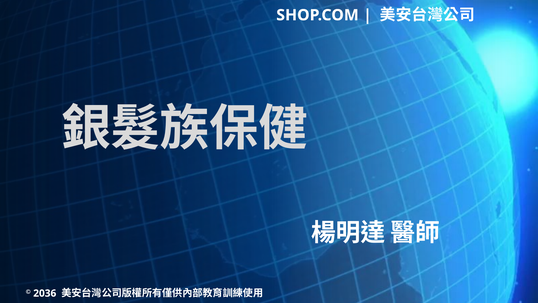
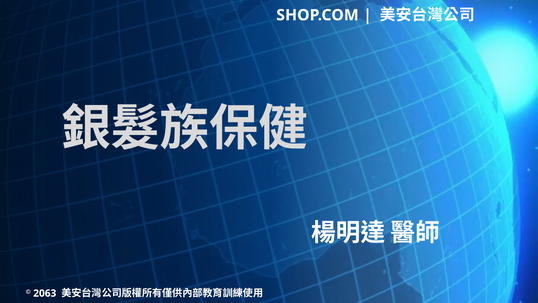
2036: 2036 -> 2063
